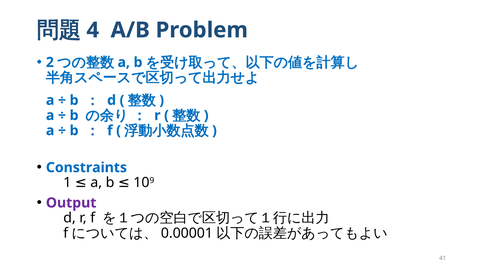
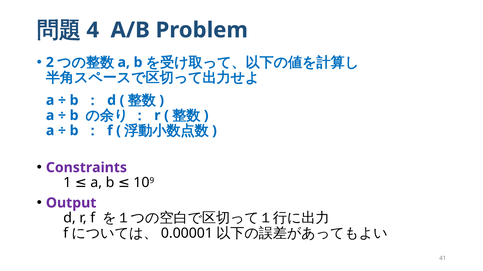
Constraints colour: blue -> purple
